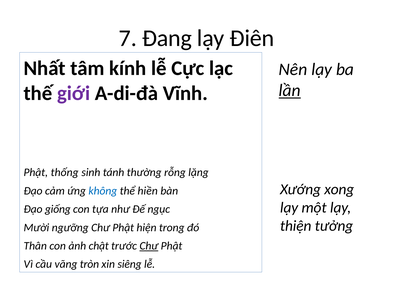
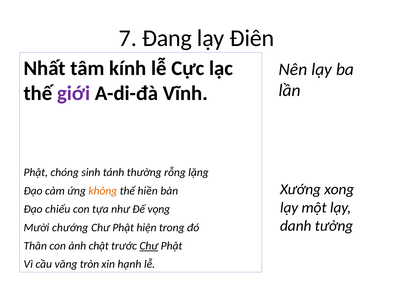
lần underline: present -> none
thống: thống -> chóng
không colour: blue -> orange
giống: giống -> chiếu
ngục: ngục -> vọng
thiện: thiện -> danh
ngưỡng: ngưỡng -> chướng
siêng: siêng -> hạnh
